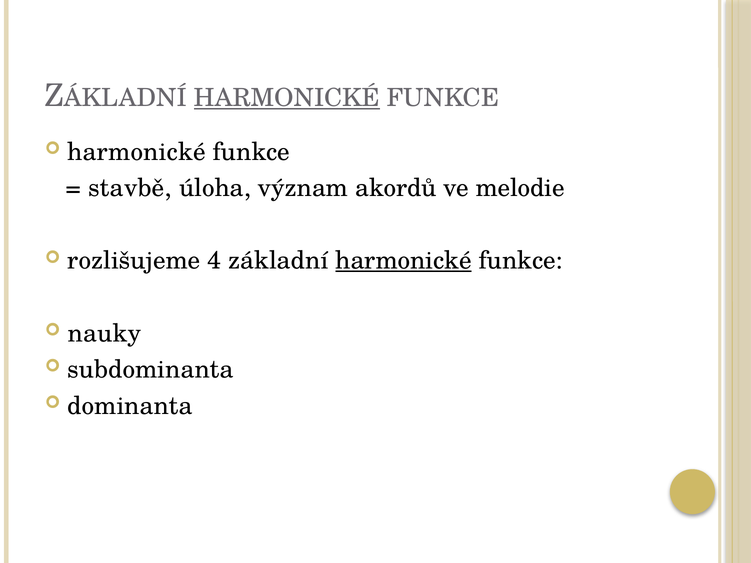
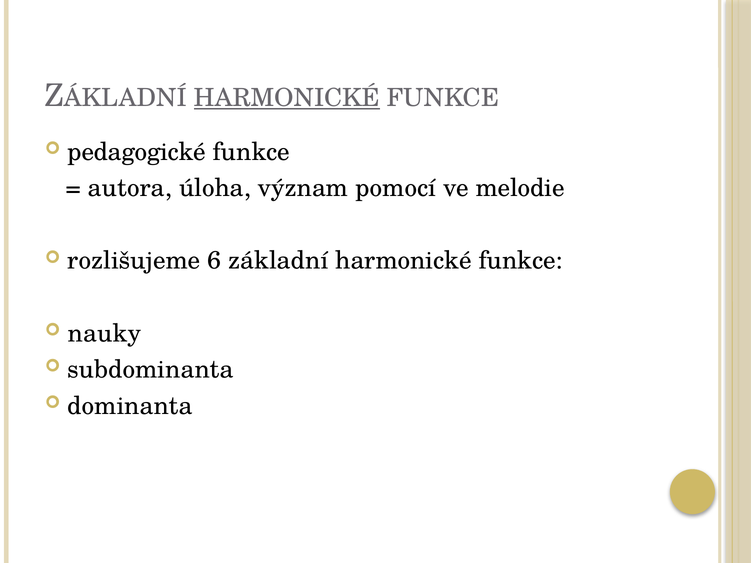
harmonické at (137, 152): harmonické -> pedagogické
stavbě: stavbě -> autora
akordů: akordů -> pomocí
4: 4 -> 6
harmonické at (404, 261) underline: present -> none
